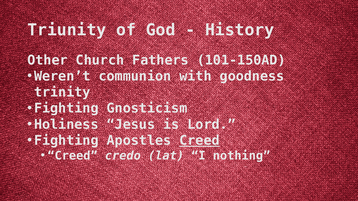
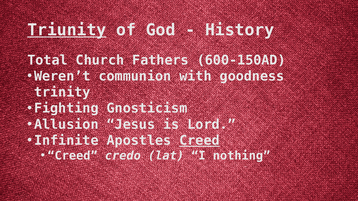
Triunity underline: none -> present
Other: Other -> Total
101-150AD: 101-150AD -> 600-150AD
Holiness: Holiness -> Allusion
Fighting at (66, 141): Fighting -> Infinite
